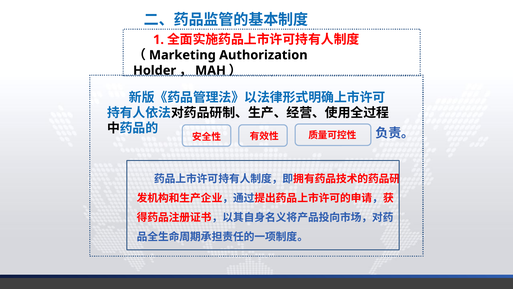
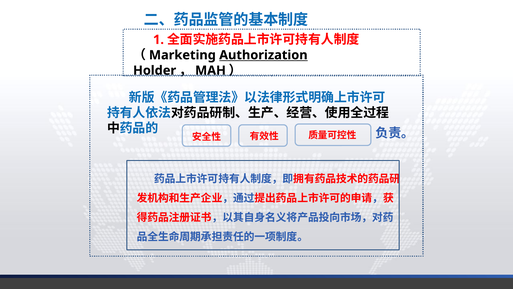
Authorization underline: none -> present
